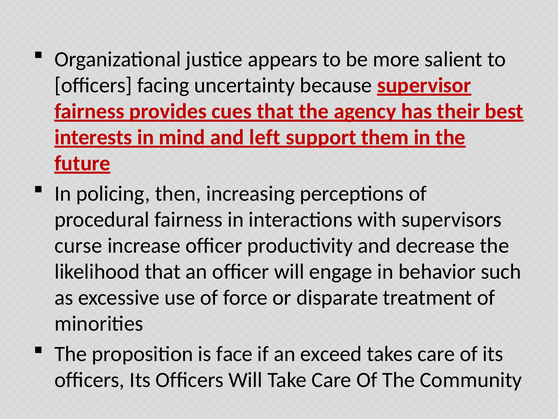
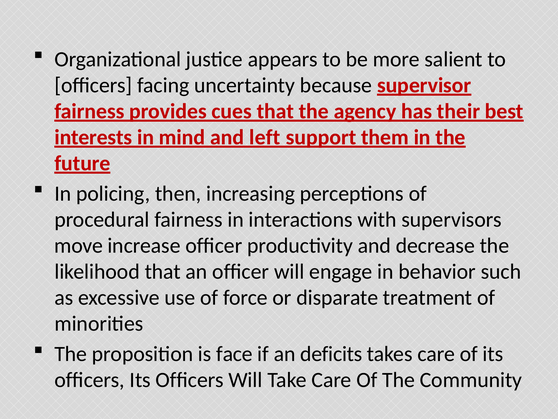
curse: curse -> move
exceed: exceed -> deficits
